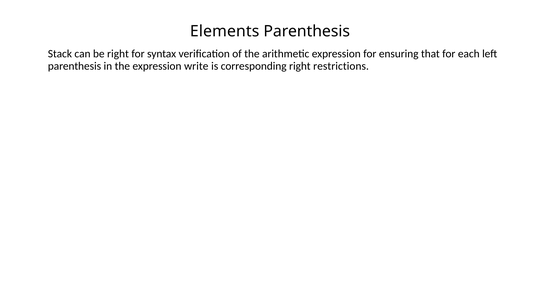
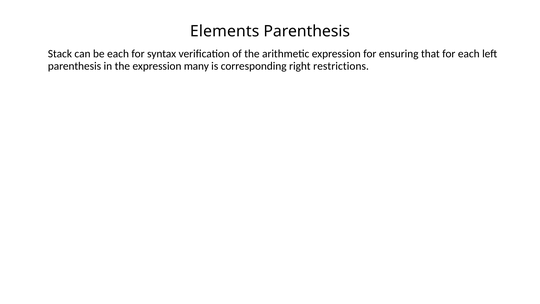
be right: right -> each
write: write -> many
